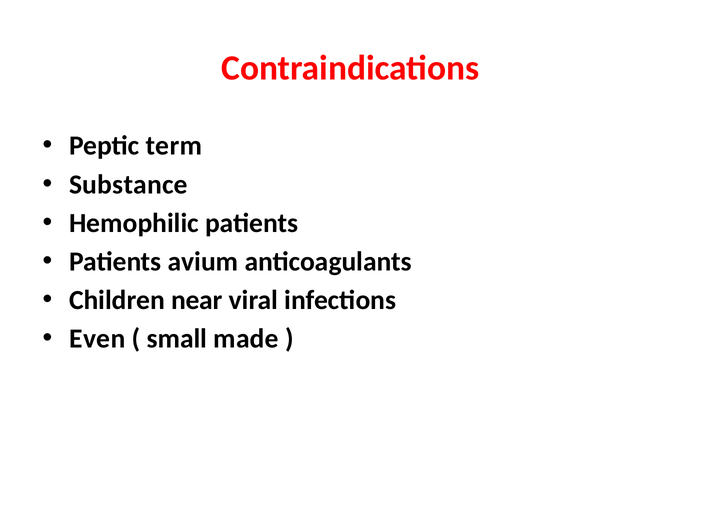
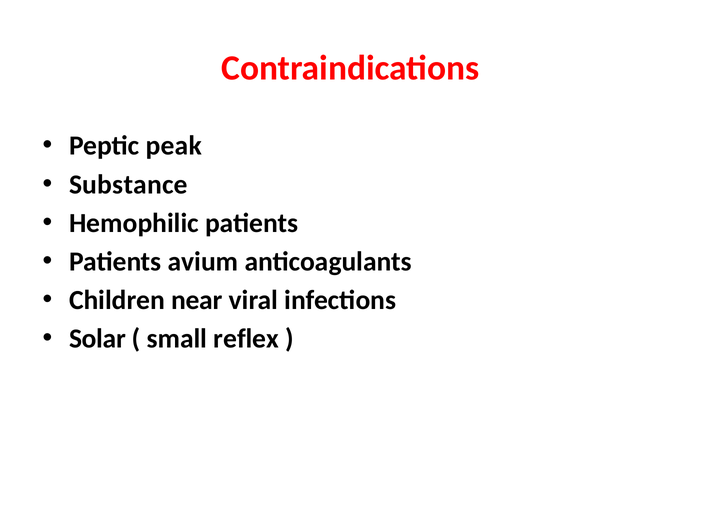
term: term -> peak
Even: Even -> Solar
made: made -> reflex
